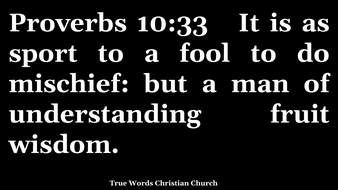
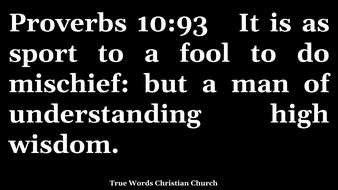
10:33: 10:33 -> 10:93
fruit: fruit -> high
